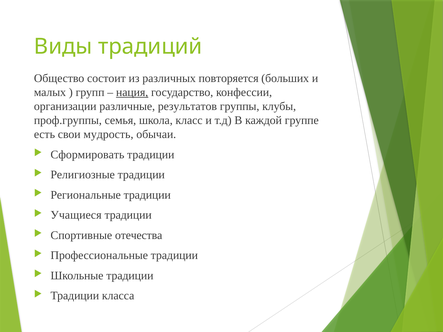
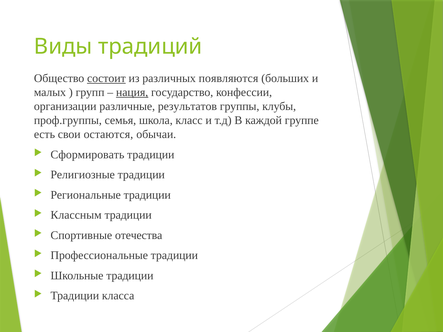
состоит underline: none -> present
повторяется: повторяется -> появляются
мудрость: мудрость -> остаются
Учащиеся: Учащиеся -> Классным
